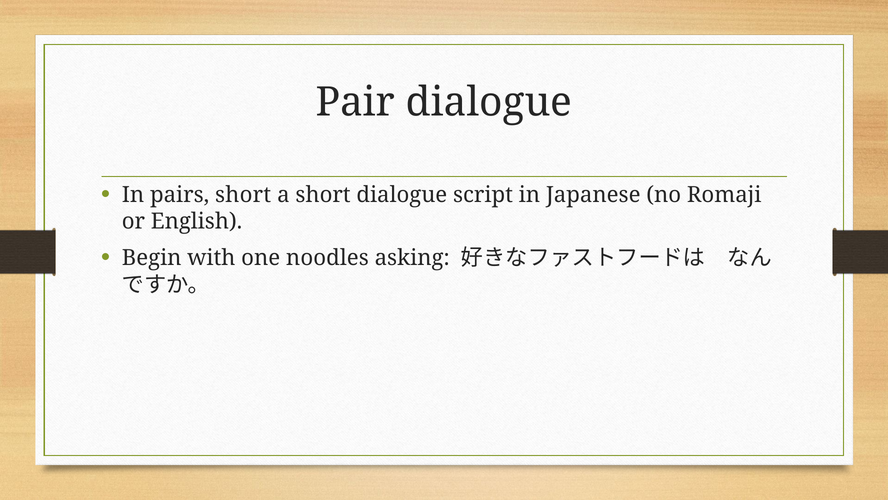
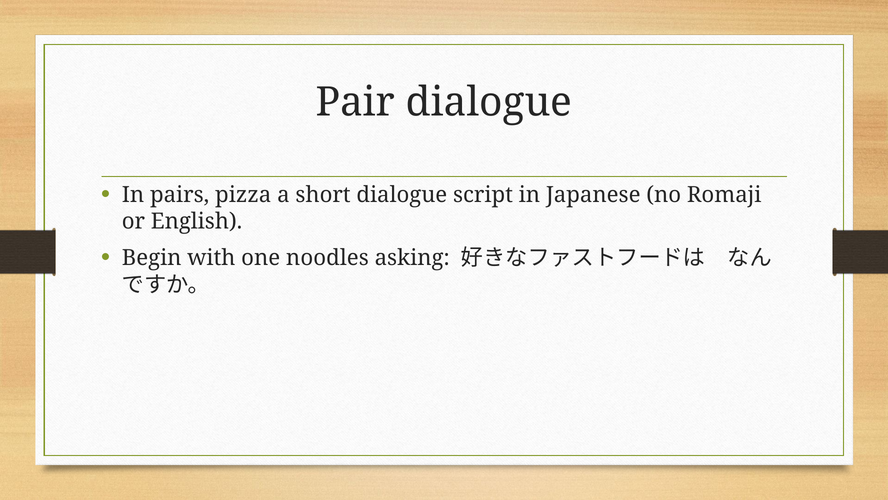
pairs short: short -> pizza
